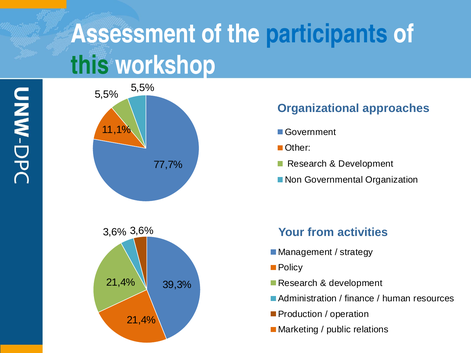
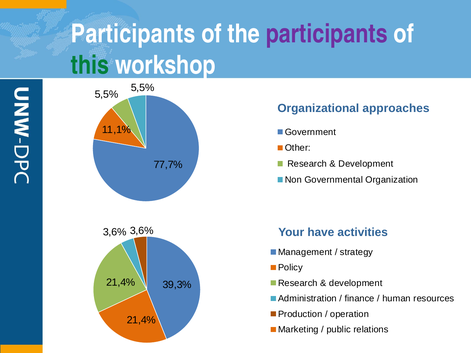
Assessment at (133, 34): Assessment -> Participants
participants at (327, 34) colour: blue -> purple
from: from -> have
